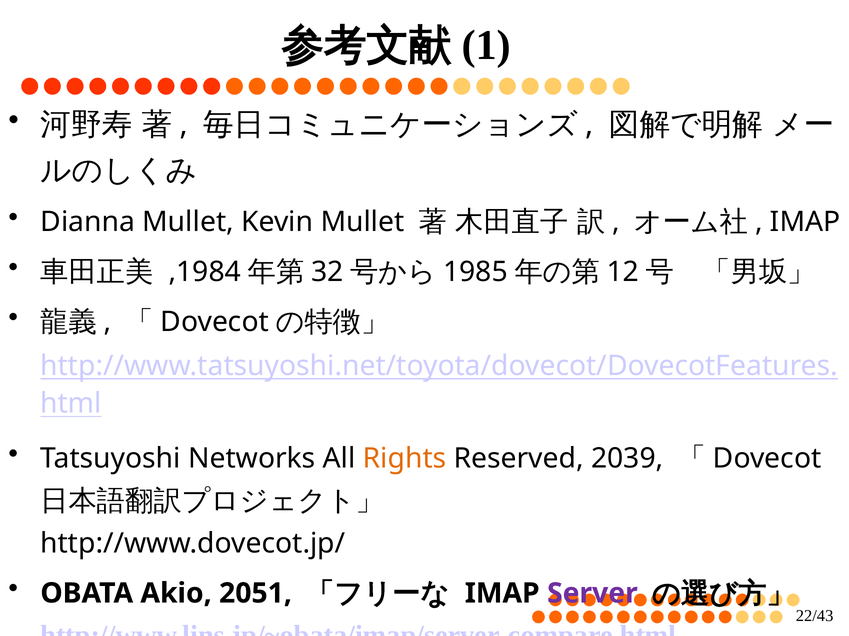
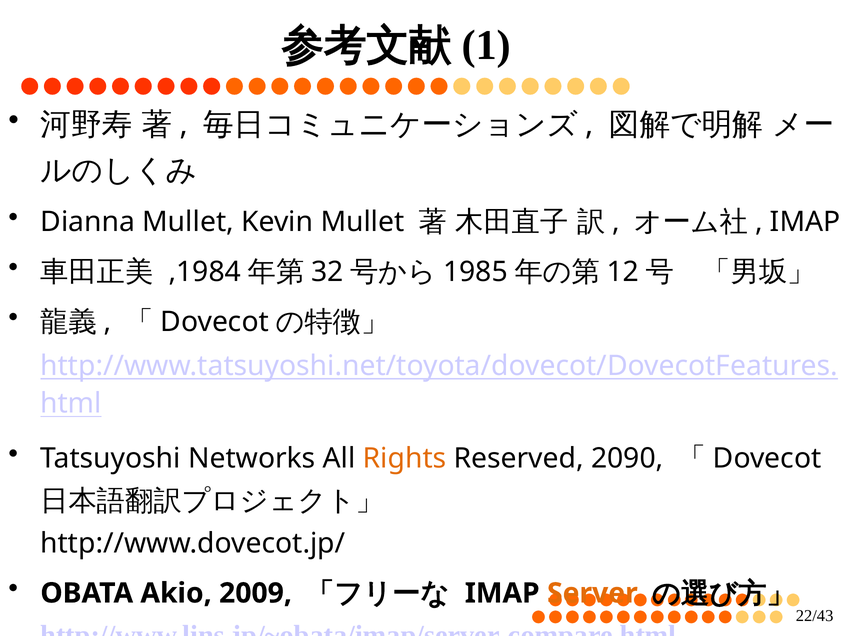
2039: 2039 -> 2090
2051: 2051 -> 2009
Server colour: purple -> orange
